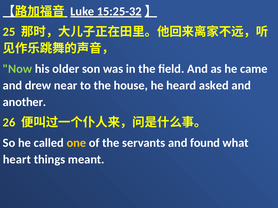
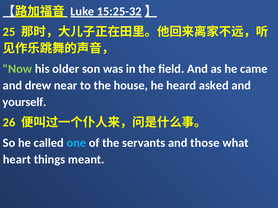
another: another -> yourself
one colour: yellow -> light blue
found: found -> those
